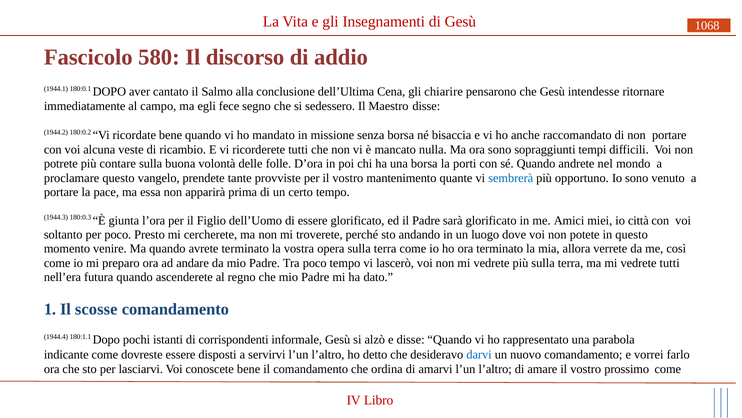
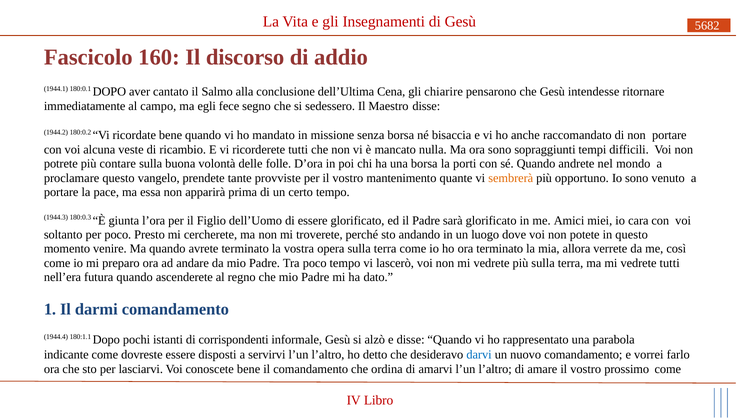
1068: 1068 -> 5682
580: 580 -> 160
sembrerà colour: blue -> orange
città: città -> cara
scosse: scosse -> darmi
